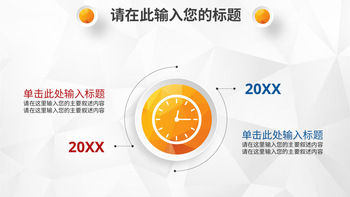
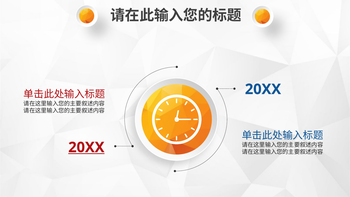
20XX at (86, 147) underline: none -> present
